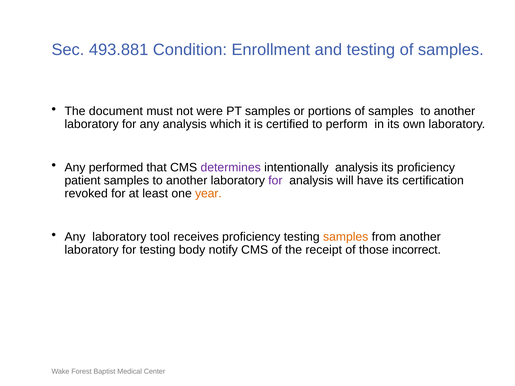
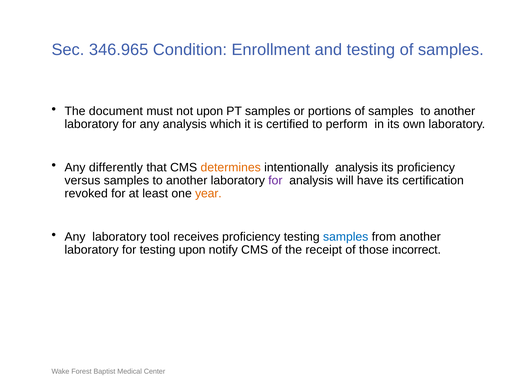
493.881: 493.881 -> 346.965
not were: were -> upon
performed: performed -> differently
determines colour: purple -> orange
patient: patient -> versus
samples at (346, 237) colour: orange -> blue
testing body: body -> upon
